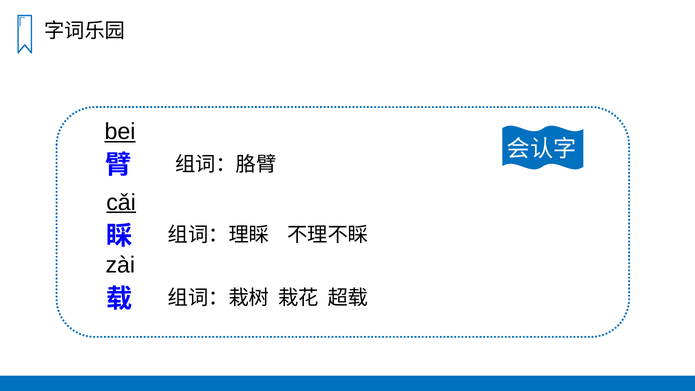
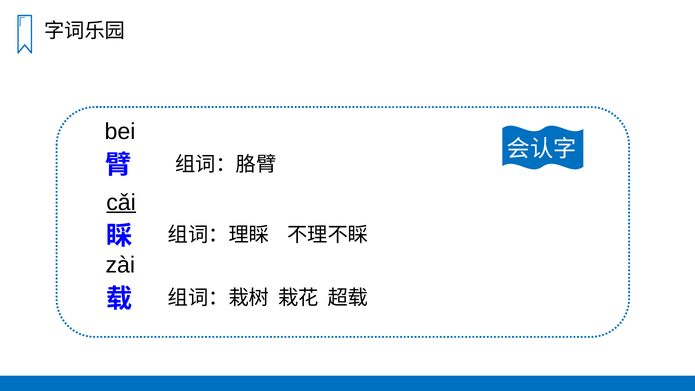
bei underline: present -> none
